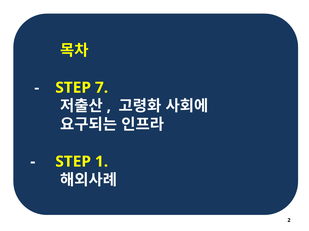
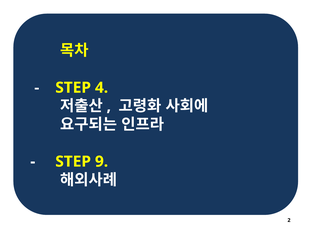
7: 7 -> 4
1: 1 -> 9
